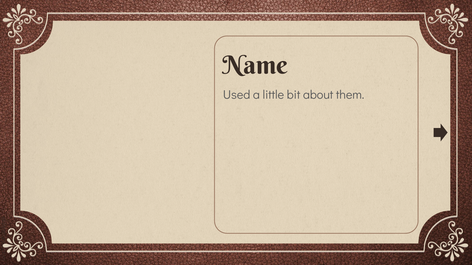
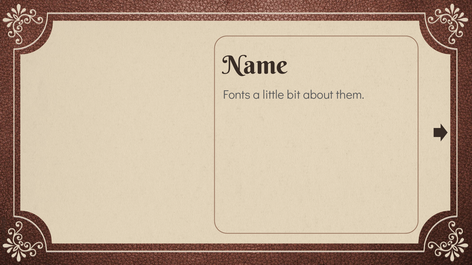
Used: Used -> Fonts
